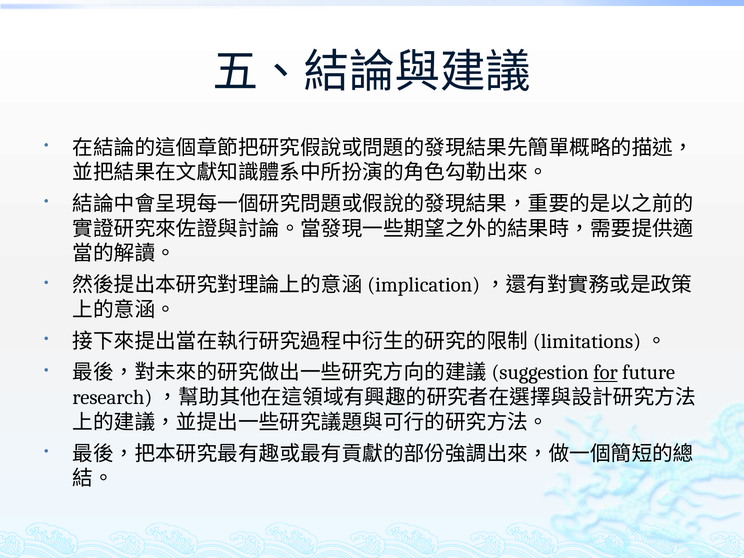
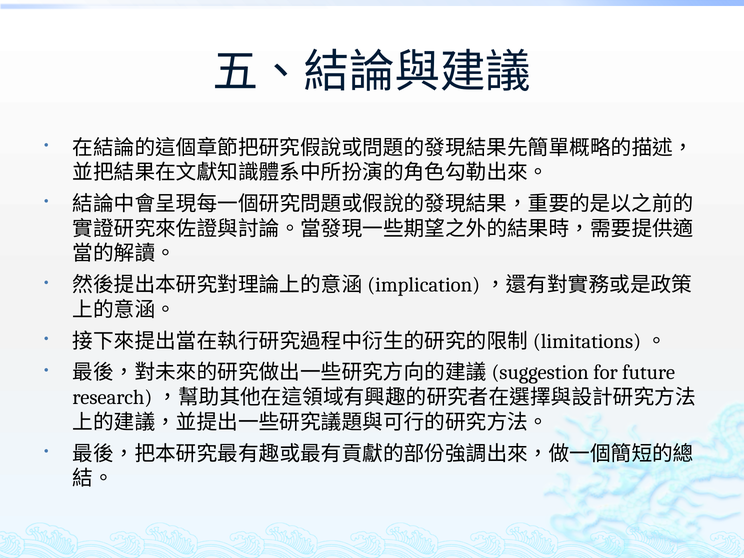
for underline: present -> none
